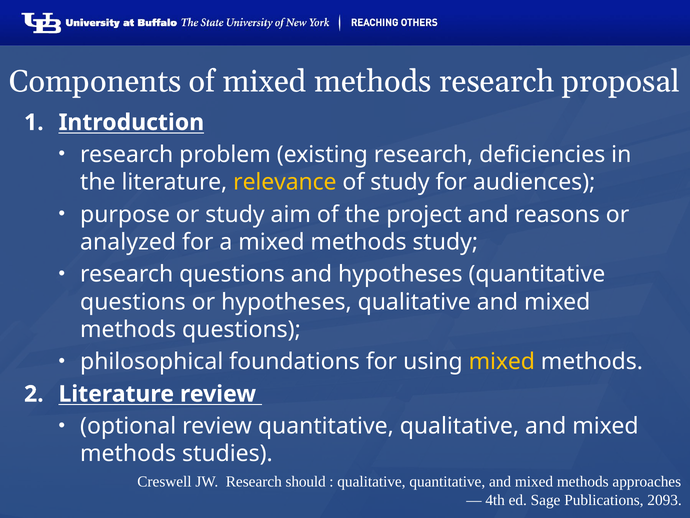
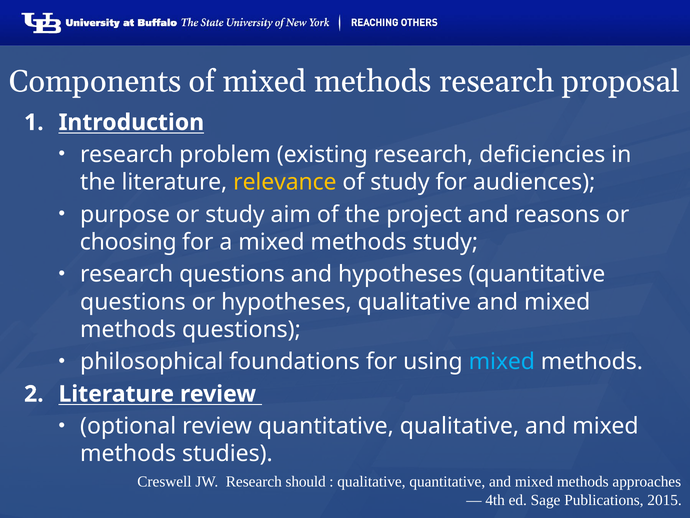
analyzed: analyzed -> choosing
mixed at (502, 361) colour: yellow -> light blue
2093: 2093 -> 2015
